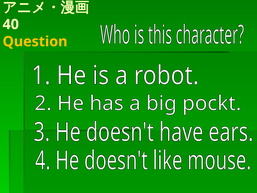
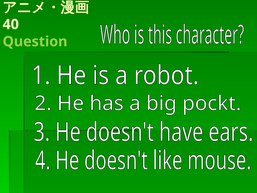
Question colour: yellow -> light green
